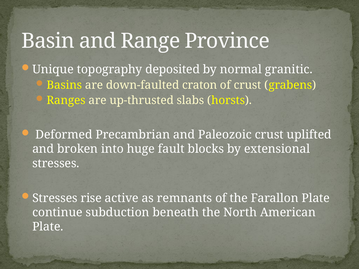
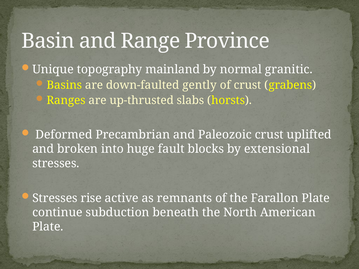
deposited: deposited -> mainland
craton: craton -> gently
